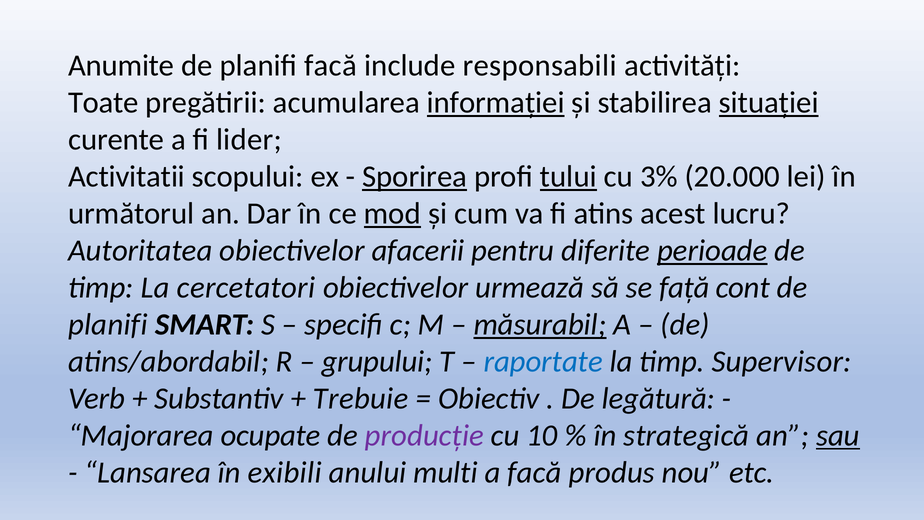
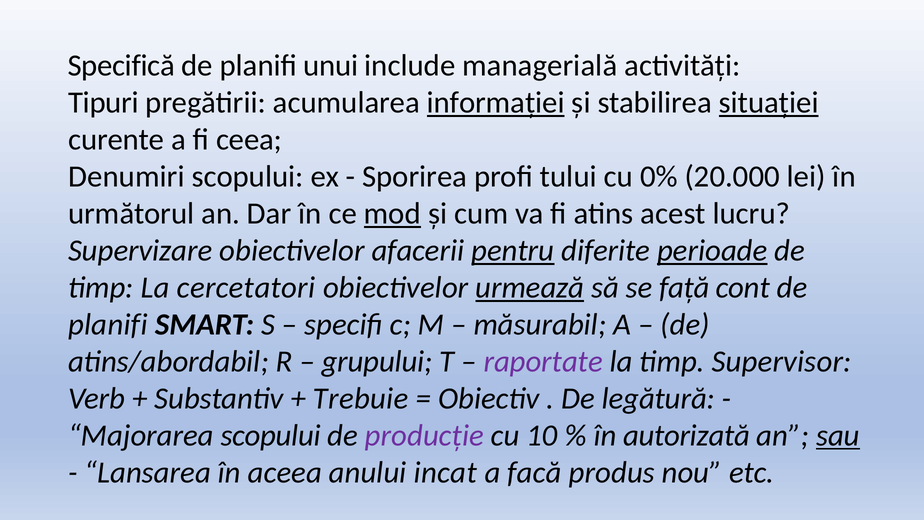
Anumite: Anumite -> Specifică
planifi facă: facă -> unui
responsabili: responsabili -> managerială
Toate: Toate -> Tipuri
lider: lider -> ceea
Activitatii: Activitatii -> Denumiri
Sporirea underline: present -> none
tului underline: present -> none
3%: 3% -> 0%
Autoritatea: Autoritatea -> Supervizare
pentru underline: none -> present
urmează underline: none -> present
măsurabil underline: present -> none
raportate colour: blue -> purple
Majorarea ocupate: ocupate -> scopului
strategică: strategică -> autorizată
exibili: exibili -> aceea
multi: multi -> incat
